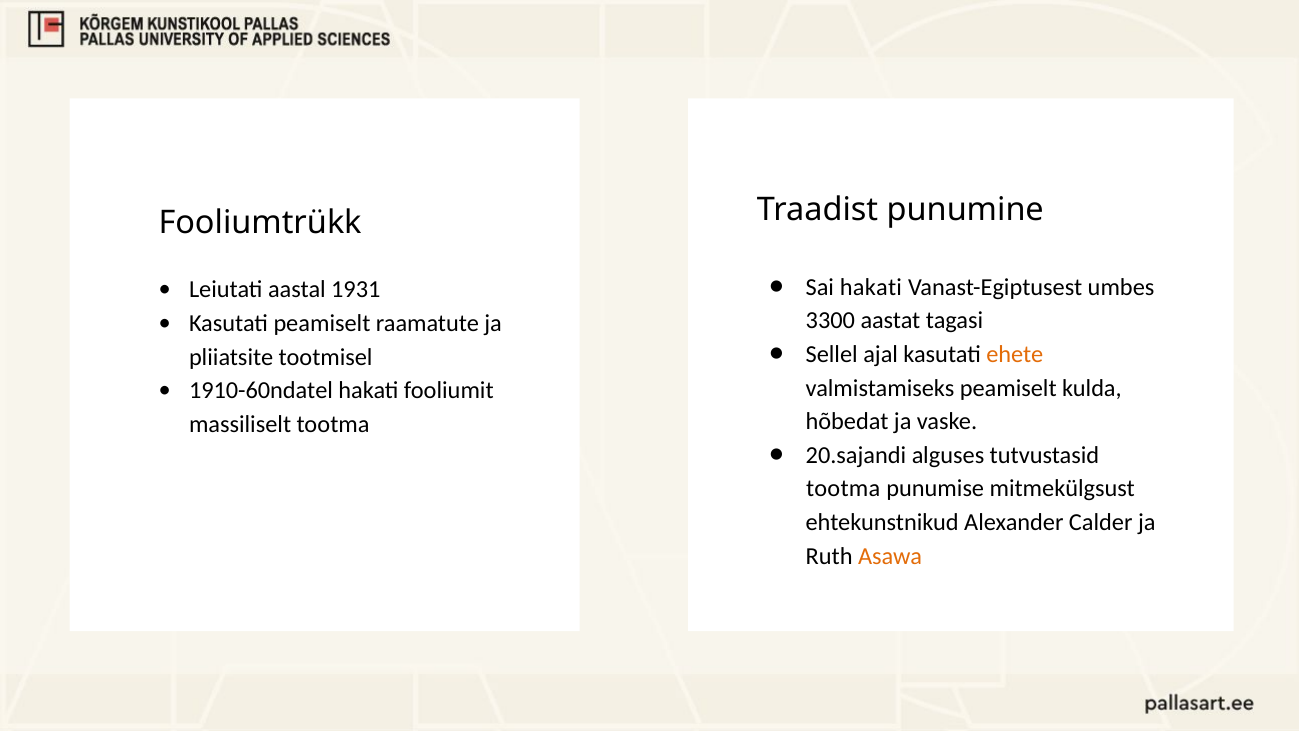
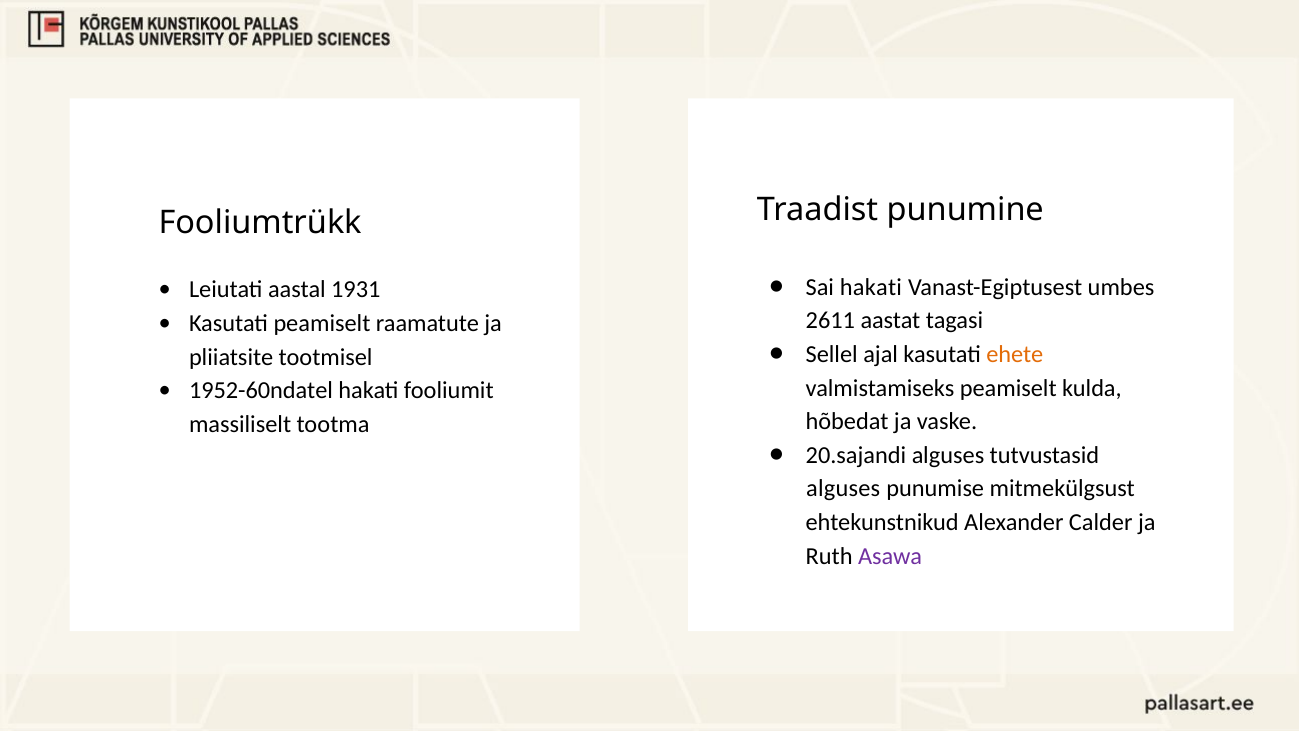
3300: 3300 -> 2611
1910-60ndatel: 1910-60ndatel -> 1952-60ndatel
tootma at (843, 489): tootma -> alguses
Asawa colour: orange -> purple
